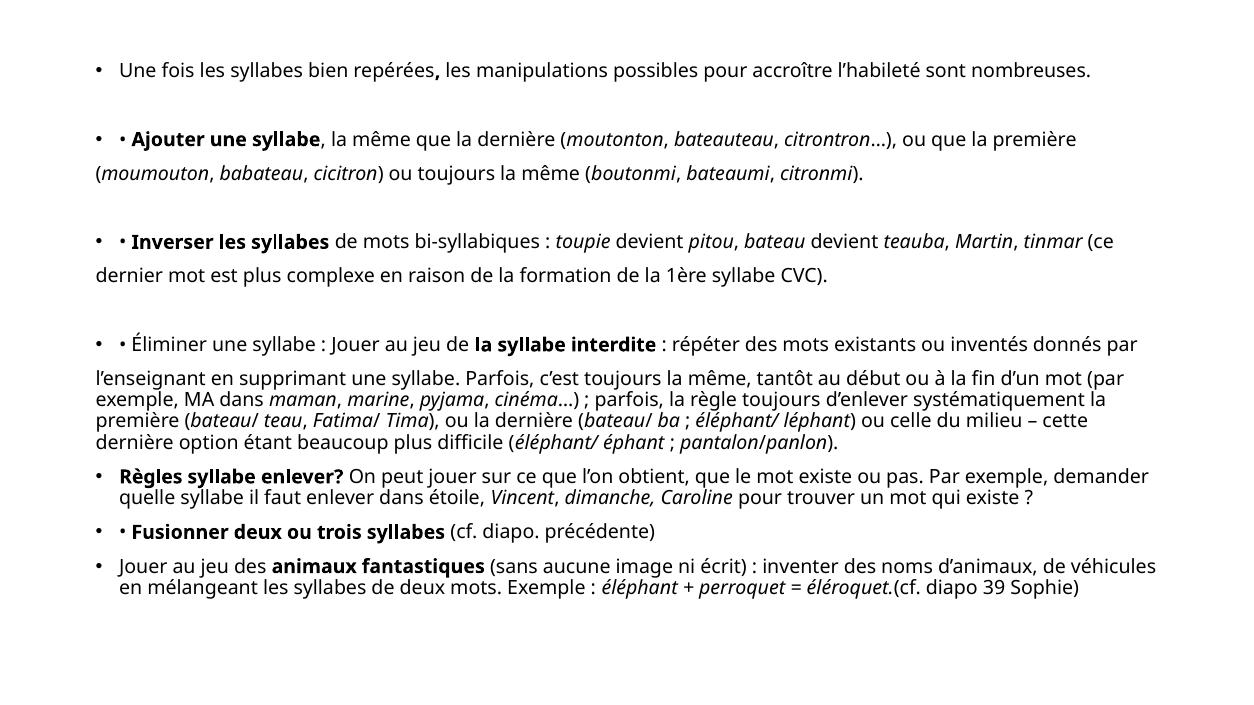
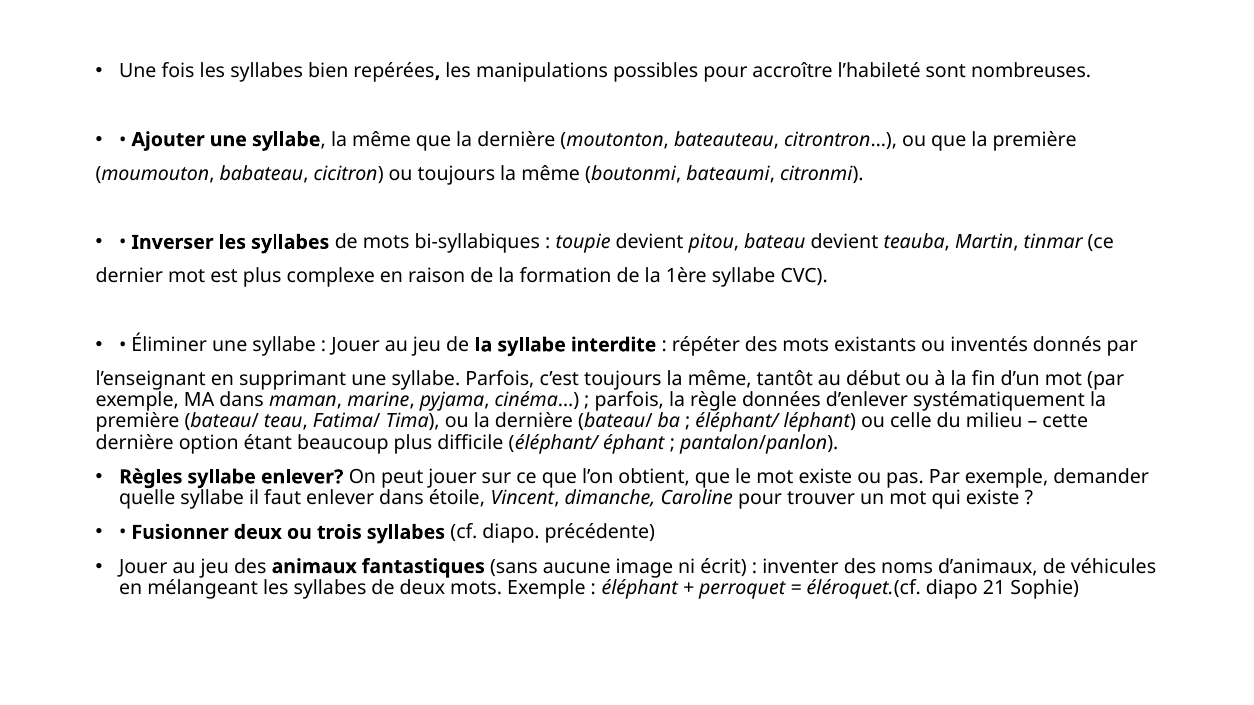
règle toujours: toujours -> données
39: 39 -> 21
